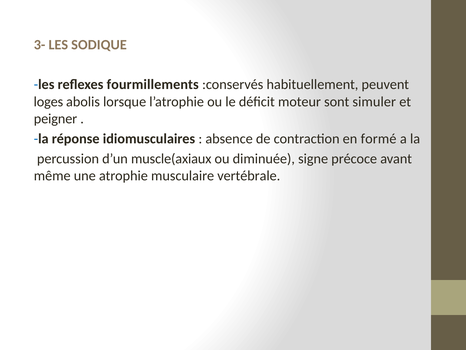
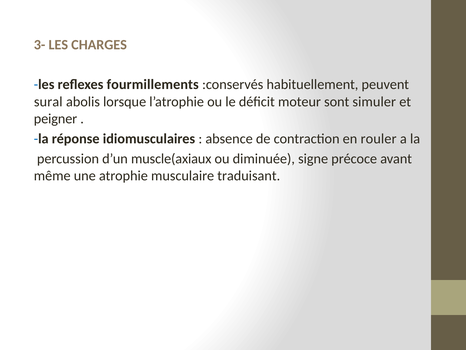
SODIQUE: SODIQUE -> CHARGES
loges: loges -> sural
formé: formé -> rouler
vertébrale: vertébrale -> traduisant
